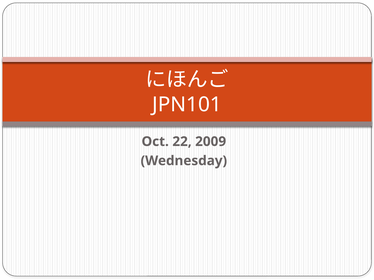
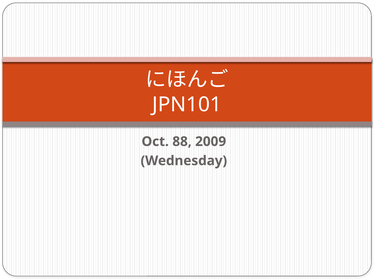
22: 22 -> 88
